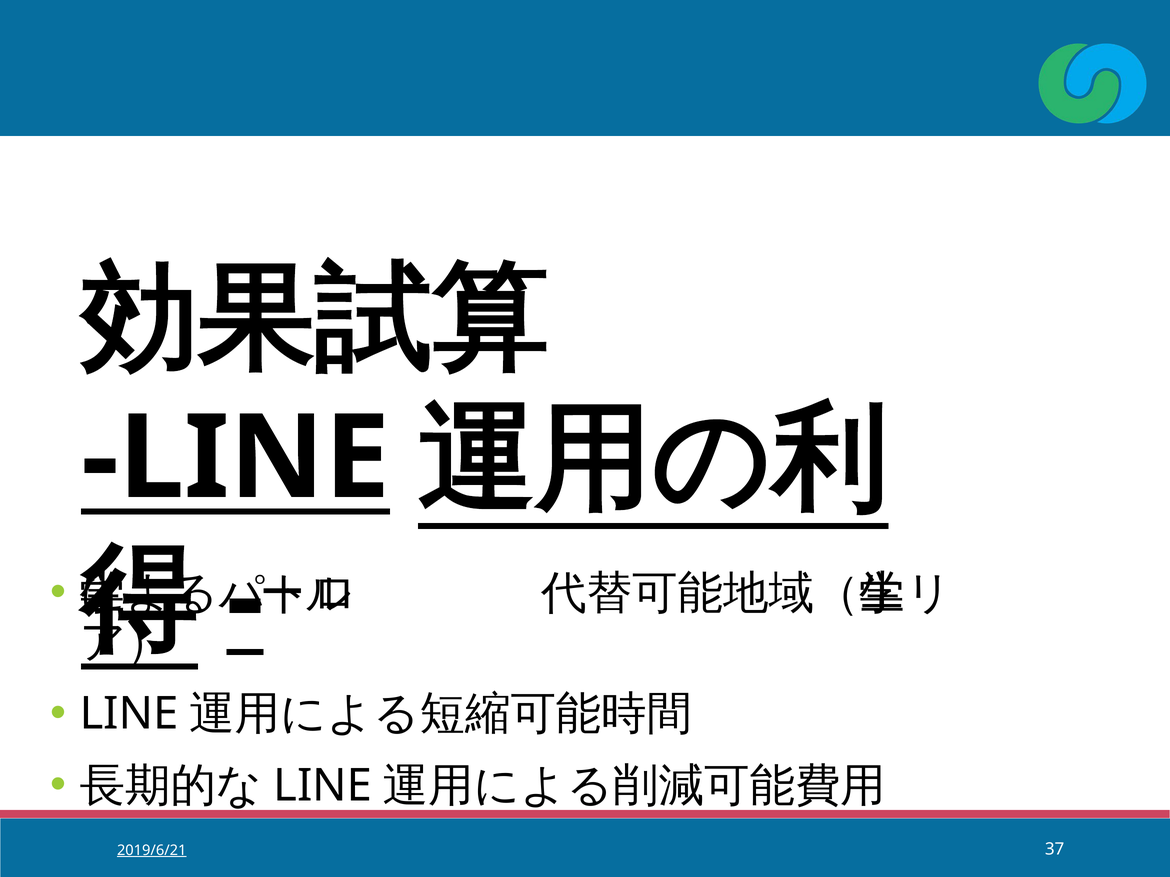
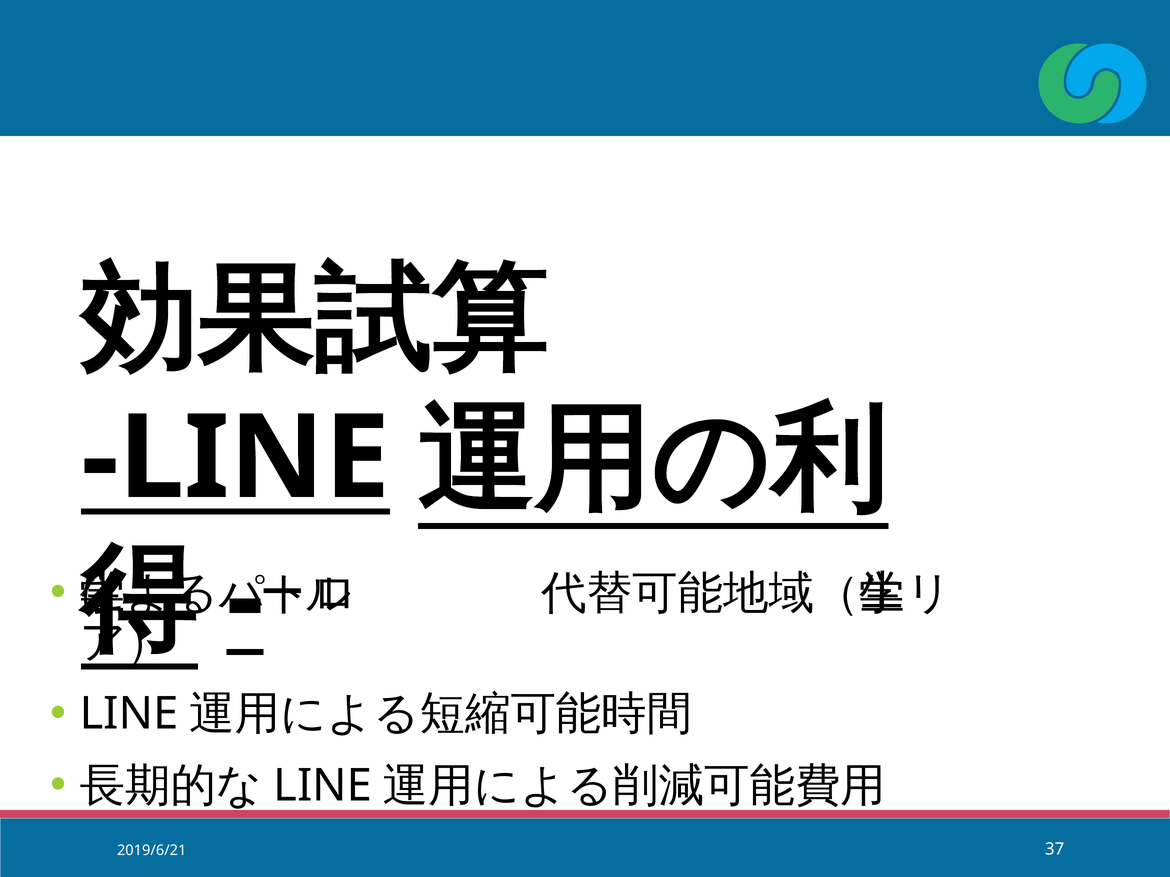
2019/6/21 underline: present -> none
